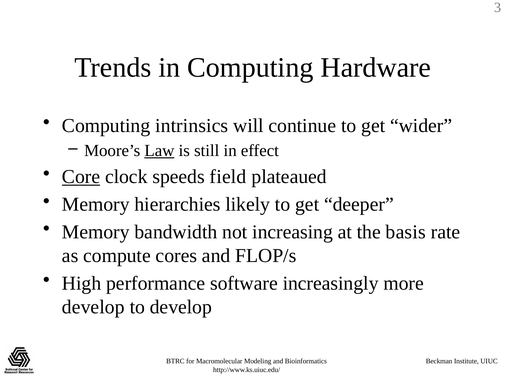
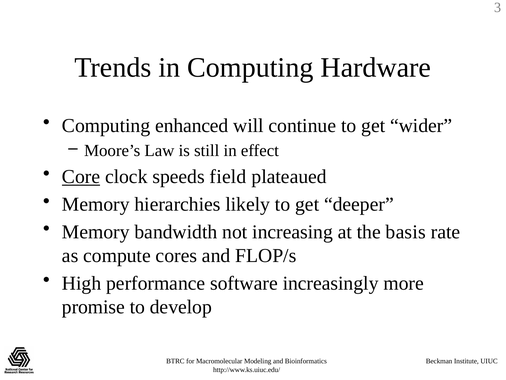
intrinsics: intrinsics -> enhanced
Law underline: present -> none
develop at (93, 306): develop -> promise
